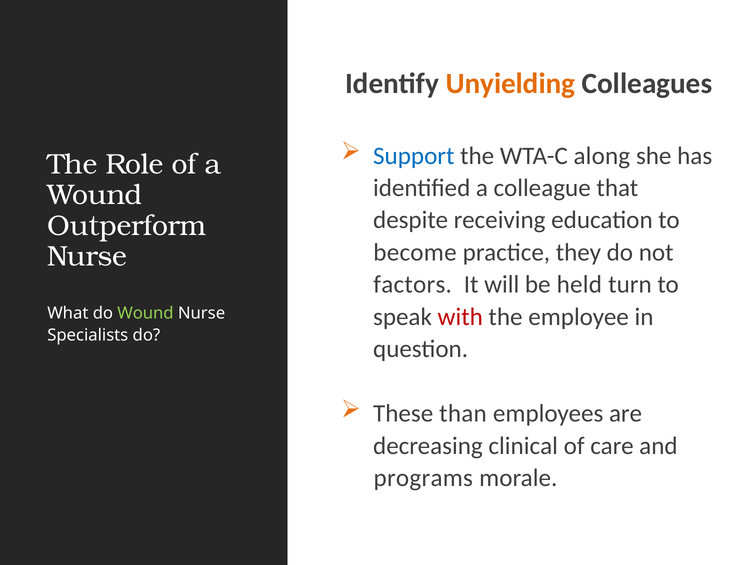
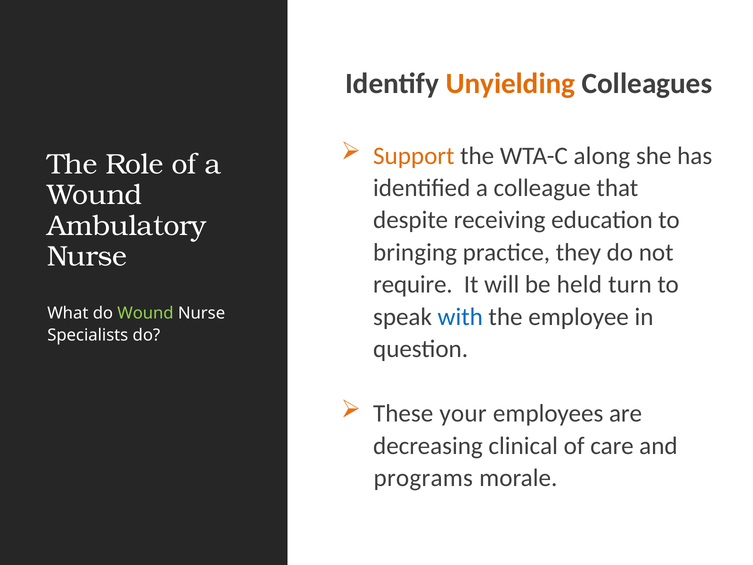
Support colour: blue -> orange
Outperform: Outperform -> Ambulatory
become: become -> bringing
factors: factors -> require
with colour: red -> blue
than: than -> your
